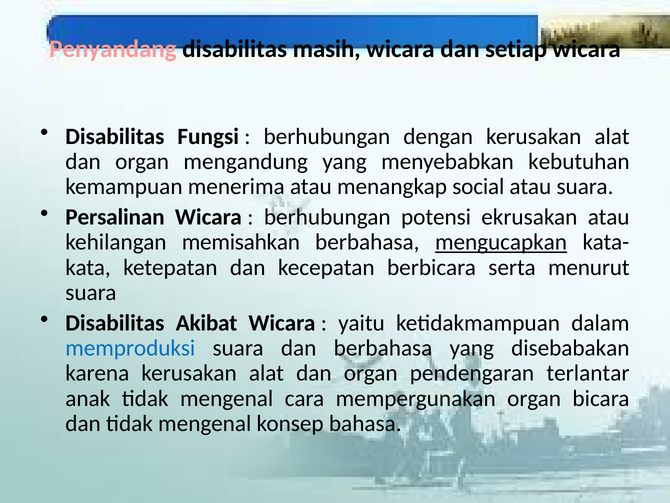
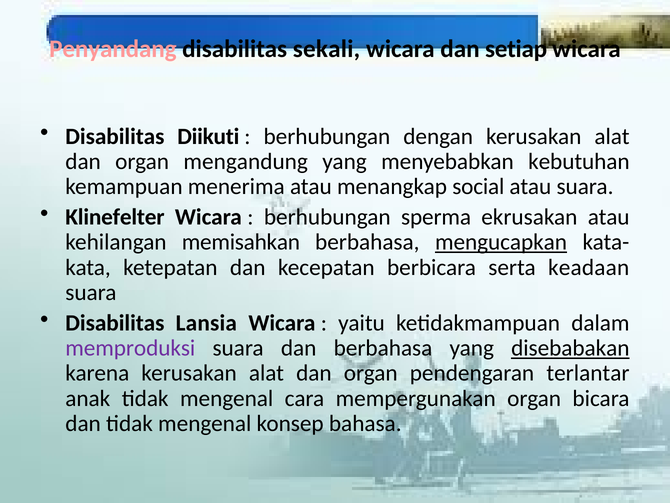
masih: masih -> sekali
Fungsi: Fungsi -> Diikuti
Persalinan: Persalinan -> Klinefelter
potensi: potensi -> sperma
menurut: menurut -> keadaan
Akibat: Akibat -> Lansia
memproduksi colour: blue -> purple
disebabakan underline: none -> present
